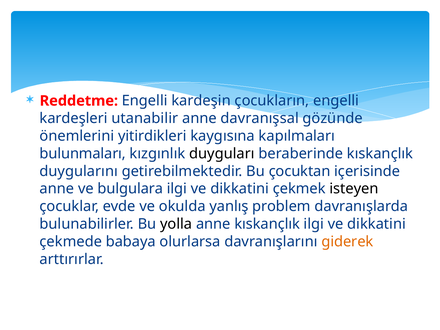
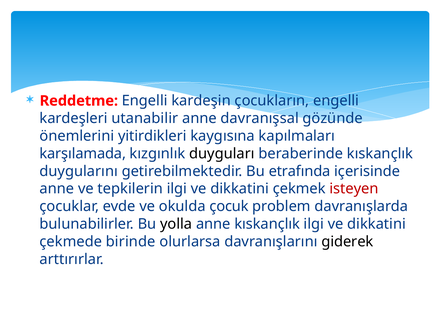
bulunmaları: bulunmaları -> karşılamada
çocuktan: çocuktan -> etrafında
bulgulara: bulgulara -> tepkilerin
isteyen colour: black -> red
yanlış: yanlış -> çocuk
babaya: babaya -> birinde
giderek colour: orange -> black
